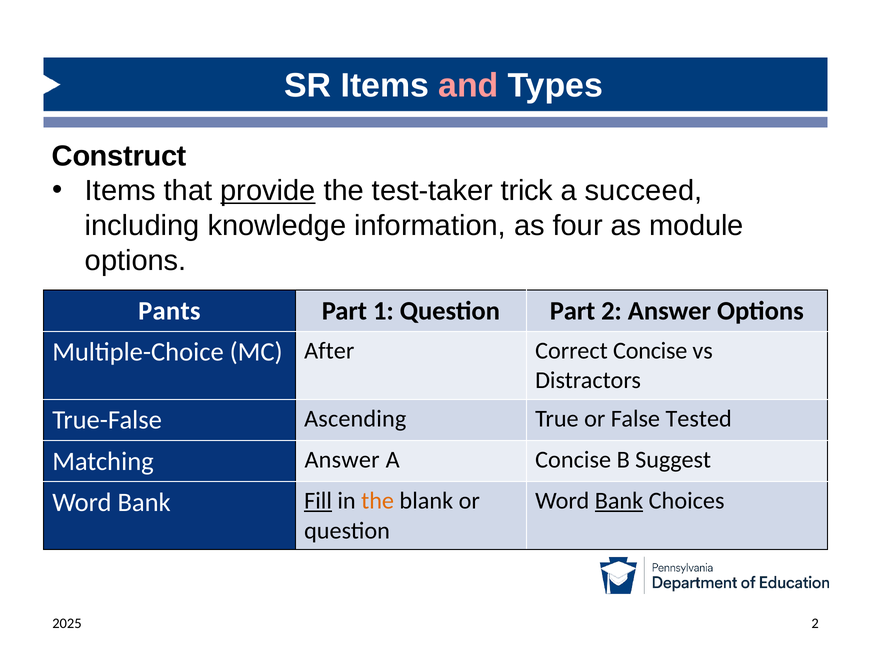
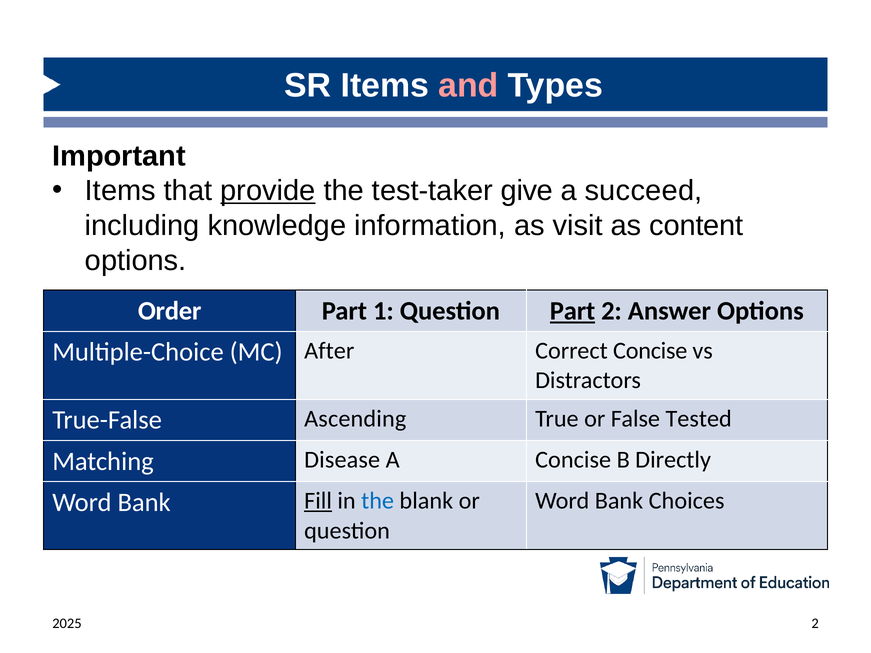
Construct: Construct -> Important
trick: trick -> give
four: four -> visit
module: module -> content
Pants: Pants -> Order
Part at (573, 311) underline: none -> present
Matching Answer: Answer -> Disease
Suggest: Suggest -> Directly
Bank at (619, 501) underline: present -> none
the at (378, 501) colour: orange -> blue
